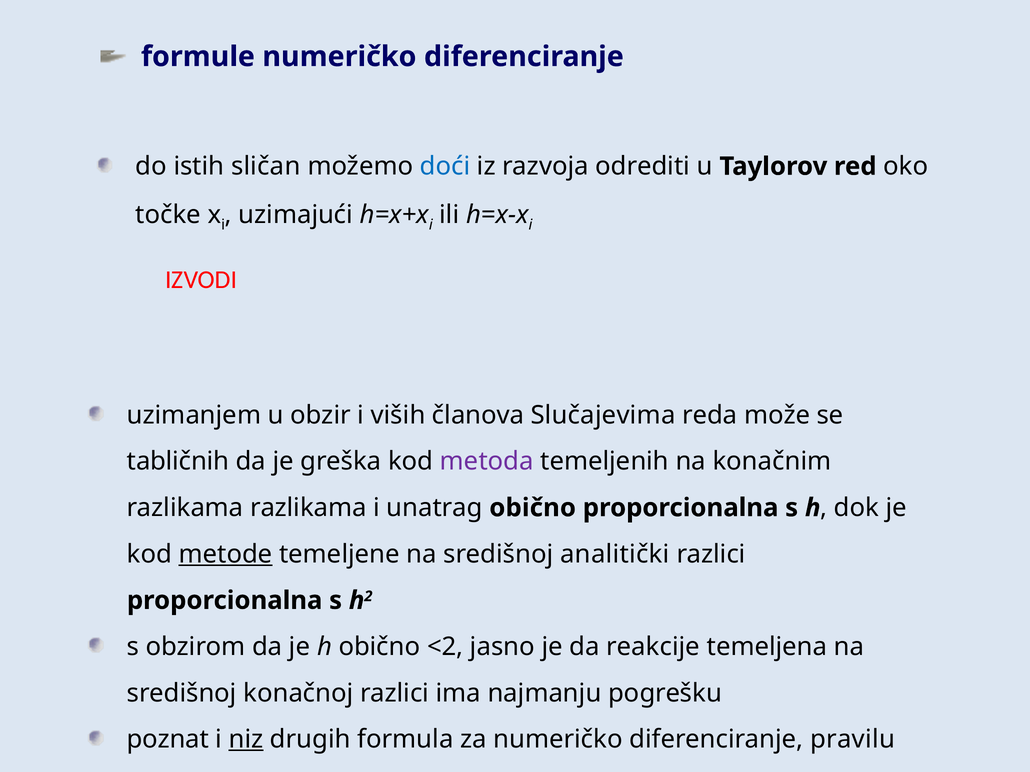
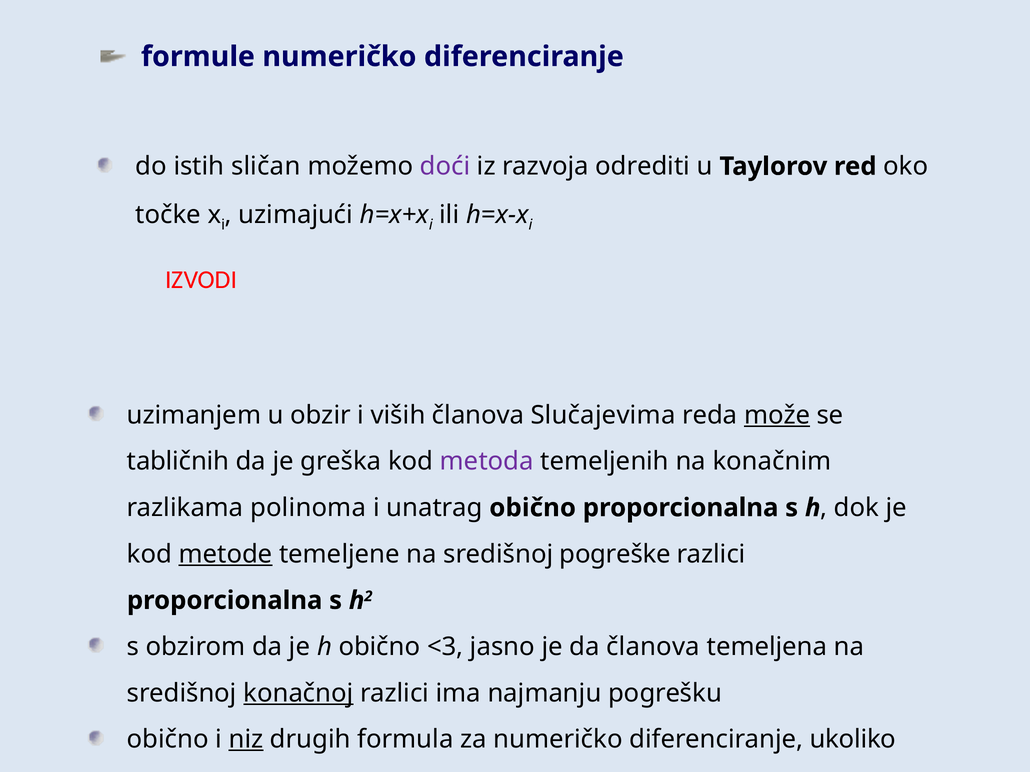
doći colour: blue -> purple
može underline: none -> present
razlikama razlikama: razlikama -> polinoma
analitički: analitički -> pogreške
<2: <2 -> <3
da reakcije: reakcije -> članova
konačnoj underline: none -> present
poznat at (168, 740): poznat -> obično
pravilu: pravilu -> ukoliko
